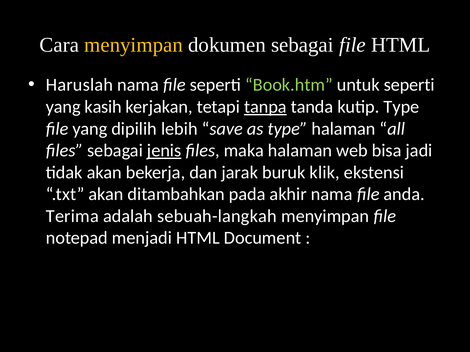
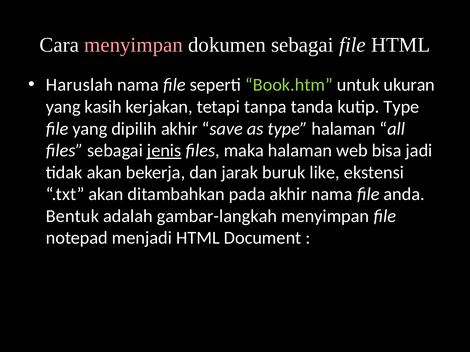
menyimpan at (134, 45) colour: yellow -> pink
untuk seperti: seperti -> ukuran
tanpa underline: present -> none
dipilih lebih: lebih -> akhir
klik: klik -> like
Terima: Terima -> Bentuk
sebuah-langkah: sebuah-langkah -> gambar-langkah
